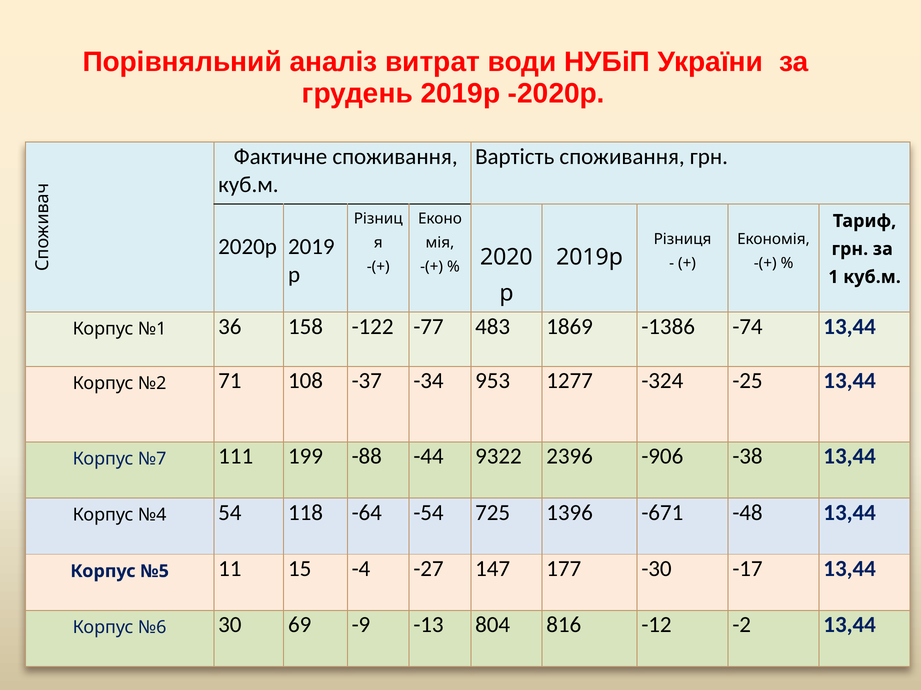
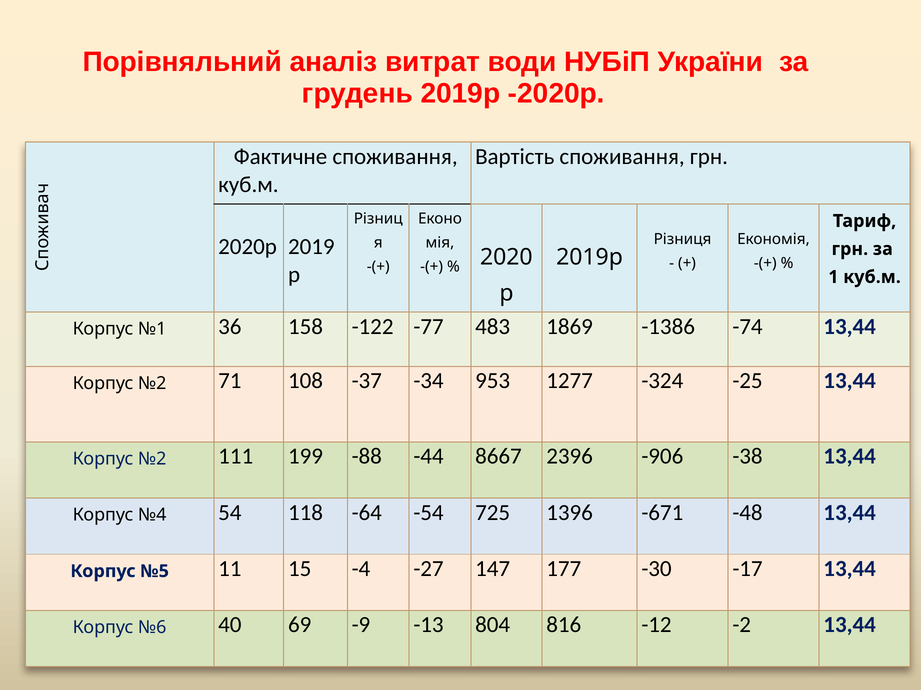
№7 at (152, 459): №7 -> №2
9322: 9322 -> 8667
30: 30 -> 40
